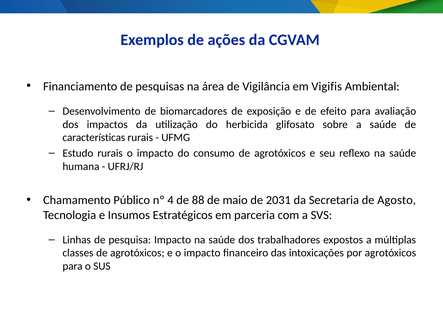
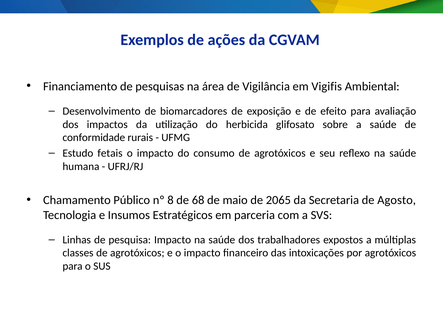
características: características -> conformidade
Estudo rurais: rurais -> fetais
4: 4 -> 8
88: 88 -> 68
2031: 2031 -> 2065
